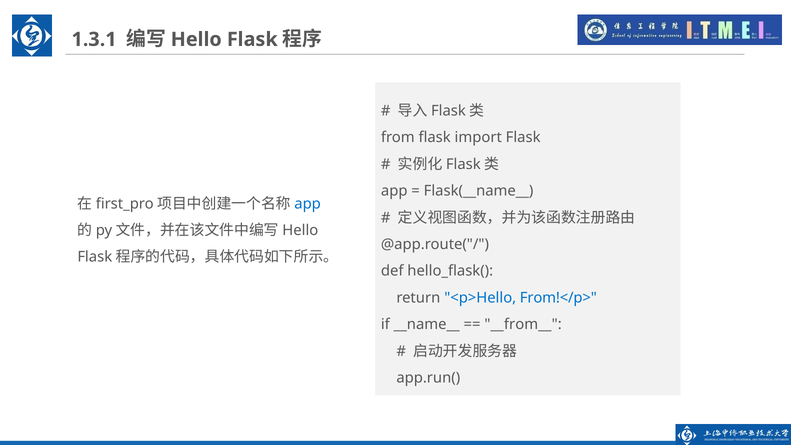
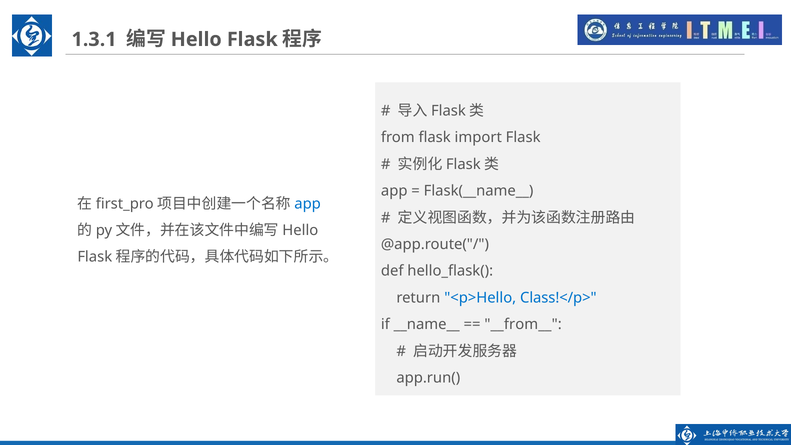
From!</p>: From!</p> -> Class!</p>
